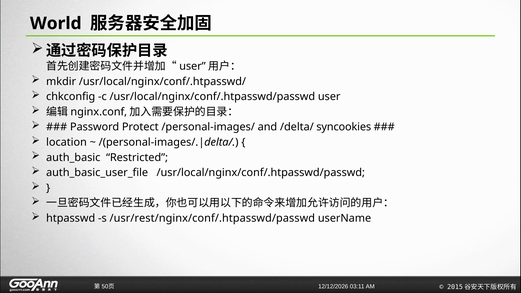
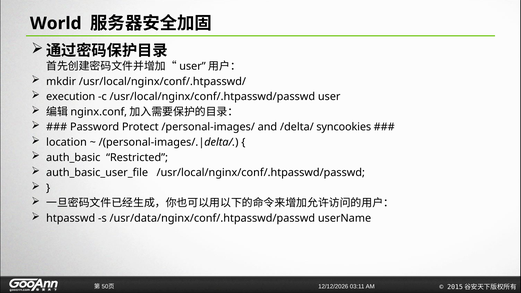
chkconfig: chkconfig -> execution
/usr/rest/nginx/conf/.htpasswd/passwd: /usr/rest/nginx/conf/.htpasswd/passwd -> /usr/data/nginx/conf/.htpasswd/passwd
